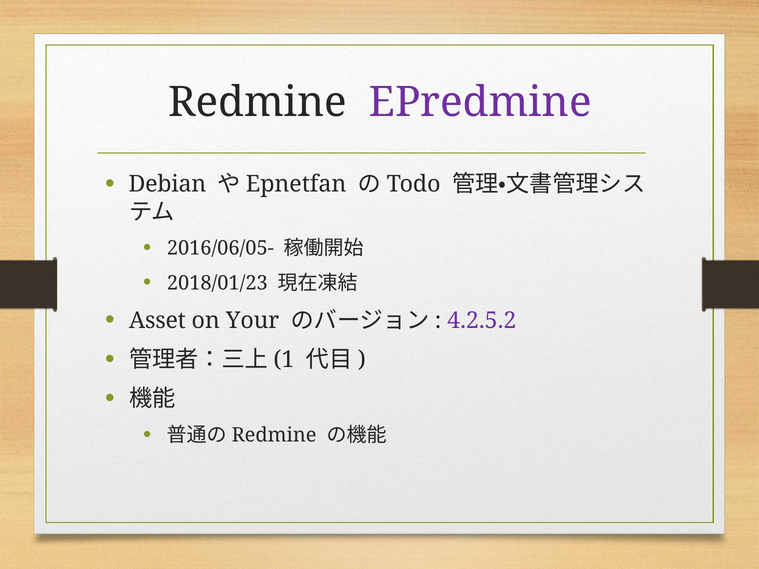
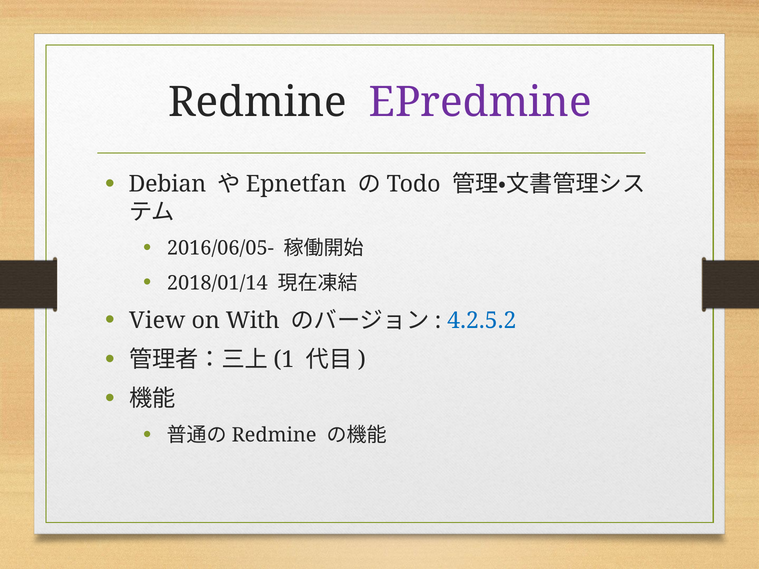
2018/01/23: 2018/01/23 -> 2018/01/14
Asset: Asset -> View
Your: Your -> With
4.2.5.2 colour: purple -> blue
